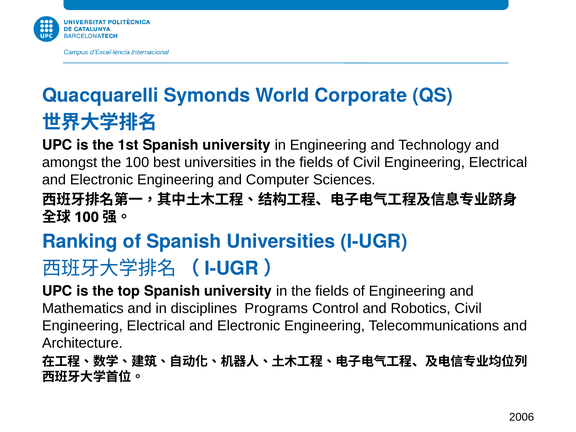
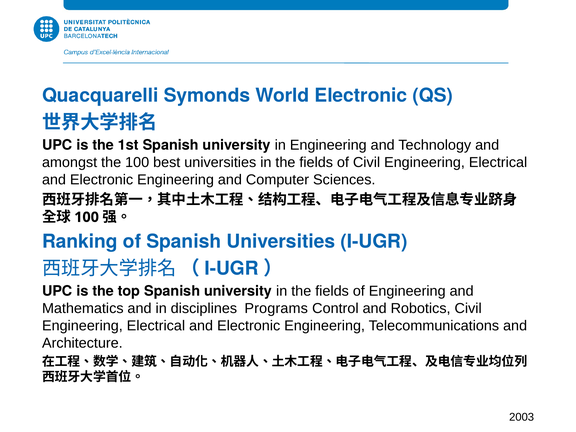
World Corporate: Corporate -> Electronic
2006: 2006 -> 2003
